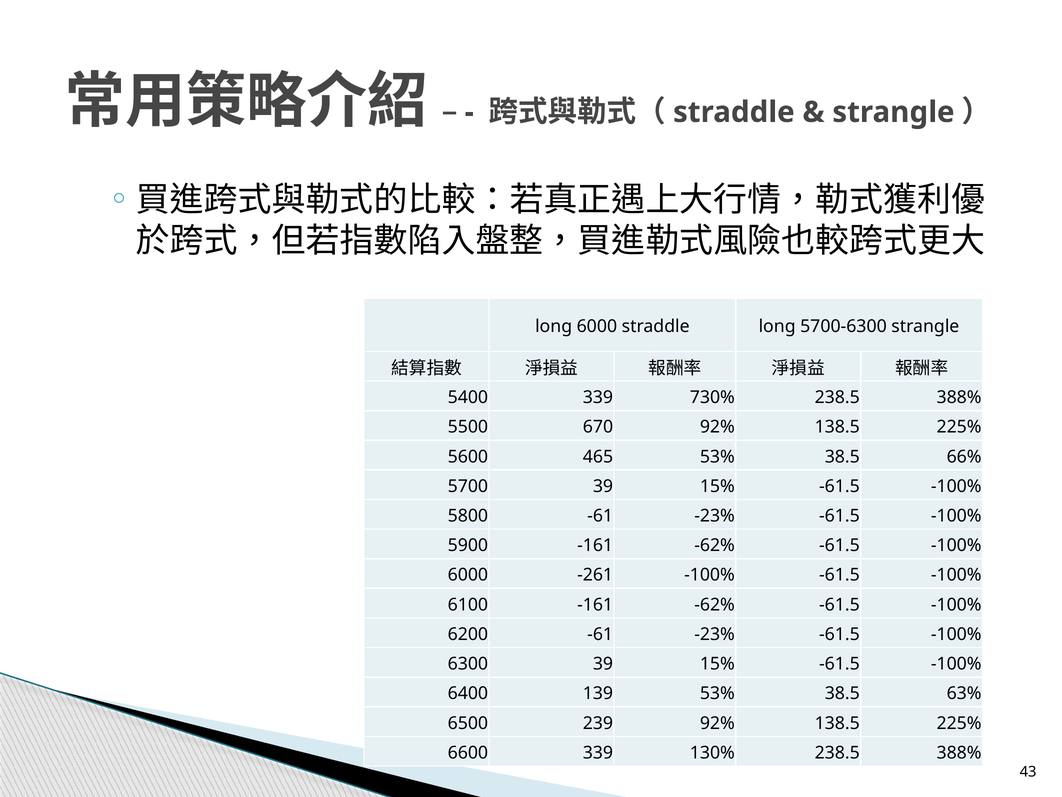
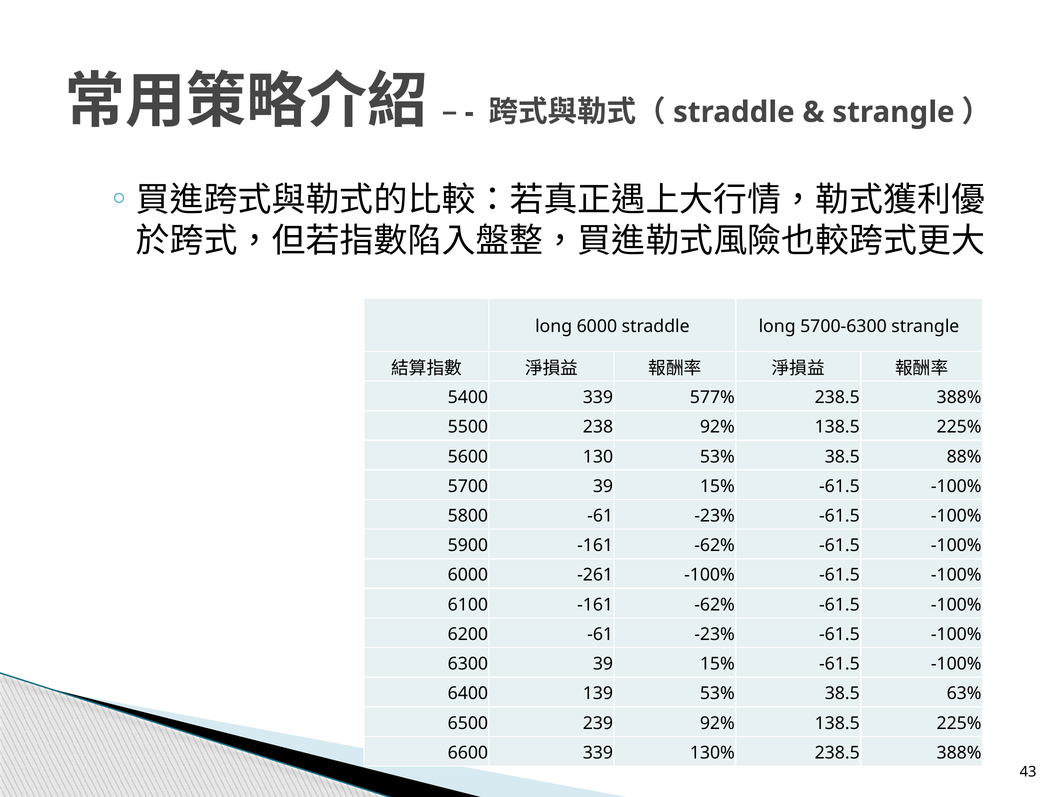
730%: 730% -> 577%
670: 670 -> 238
465: 465 -> 130
66%: 66% -> 88%
